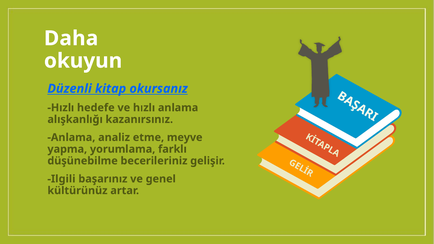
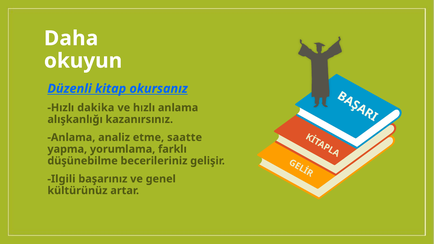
hedefe: hedefe -> dakika
meyve: meyve -> saatte
